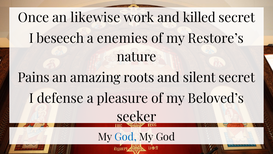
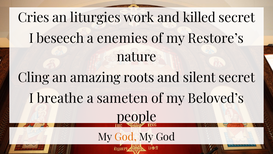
Once: Once -> Cries
likewise: likewise -> liturgies
Pains: Pains -> Cling
defense: defense -> breathe
pleasure: pleasure -> sameten
seeker: seeker -> people
God at (126, 137) colour: blue -> orange
